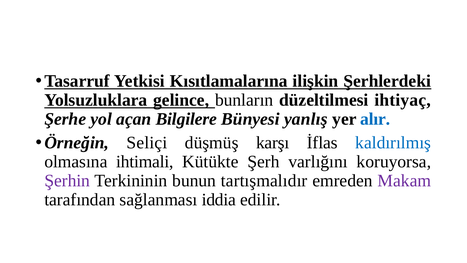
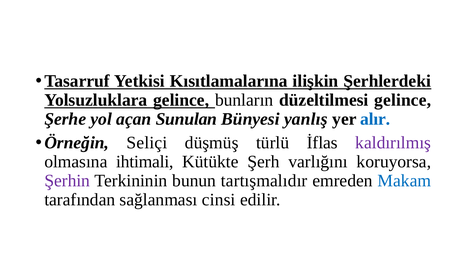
düzeltilmesi ihtiyaç: ihtiyaç -> gelince
Bilgilere: Bilgilere -> Sunulan
karşı: karşı -> türlü
kaldırılmış colour: blue -> purple
Makam colour: purple -> blue
iddia: iddia -> cinsi
